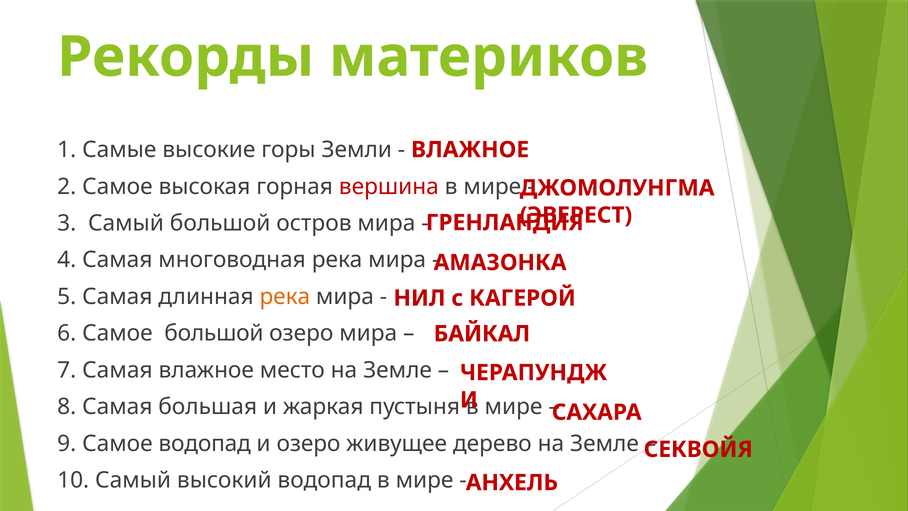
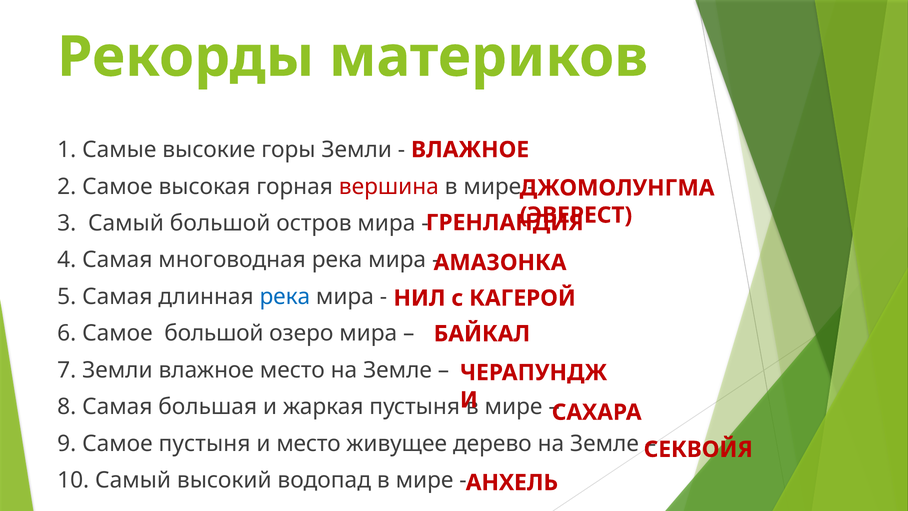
река at (285, 297) colour: orange -> blue
7 Самая: Самая -> Земли
Самое водопад: водопад -> пустыня
и озеро: озеро -> место
